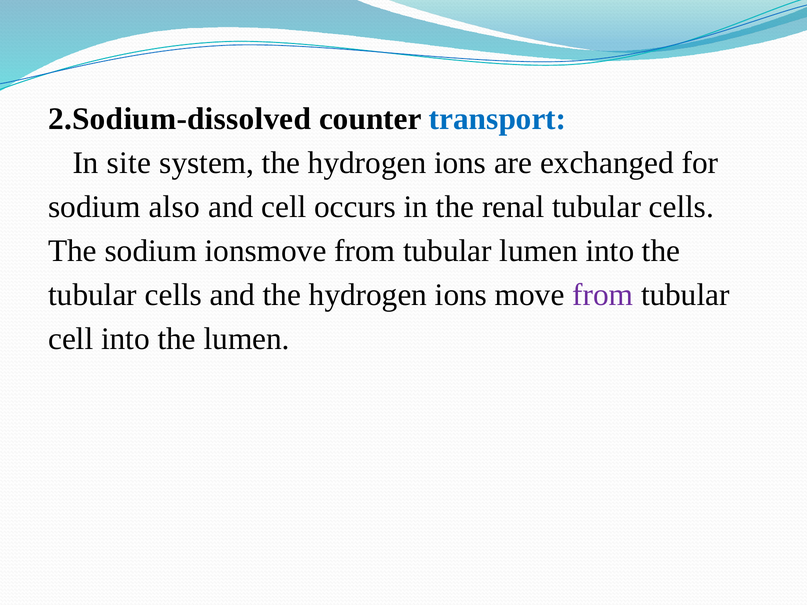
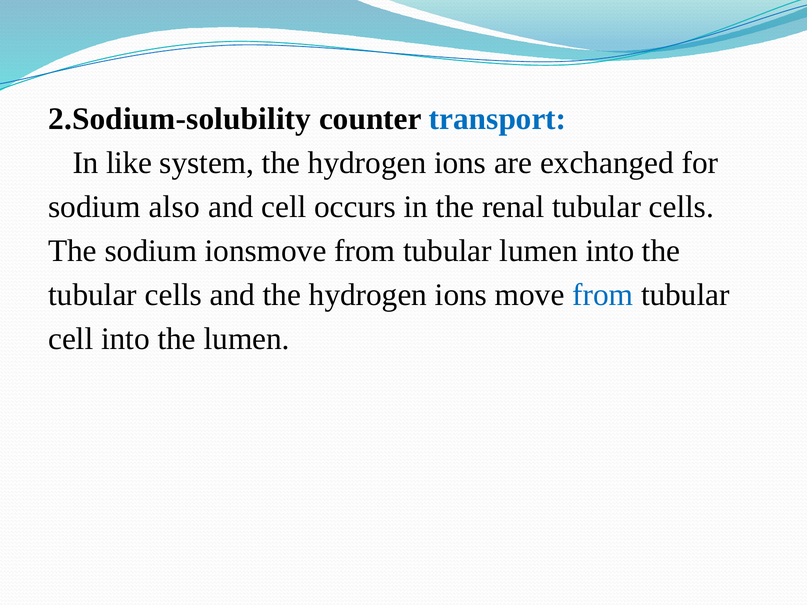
2.Sodium-dissolved: 2.Sodium-dissolved -> 2.Sodium-solubility
site: site -> like
from at (603, 295) colour: purple -> blue
